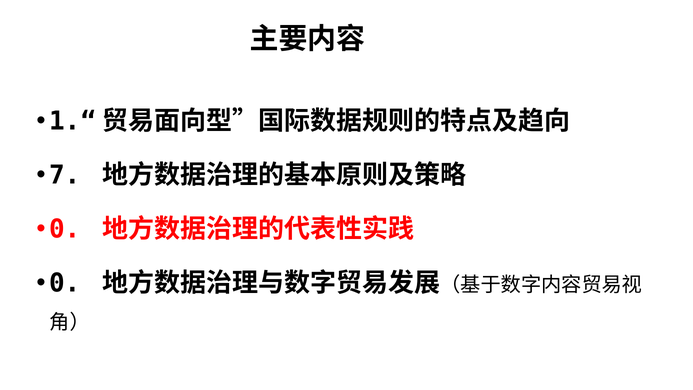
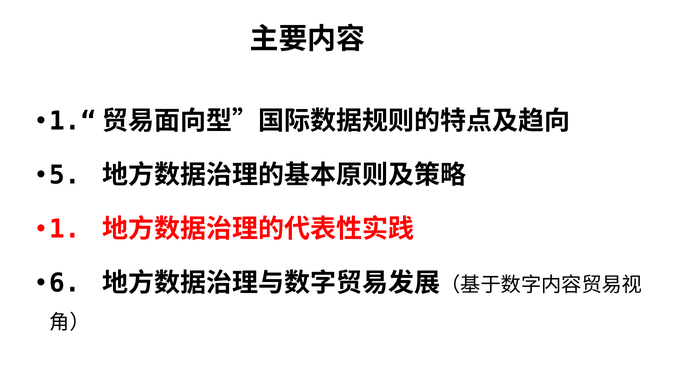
7: 7 -> 5
0 at (65, 229): 0 -> 1
0 at (65, 283): 0 -> 6
